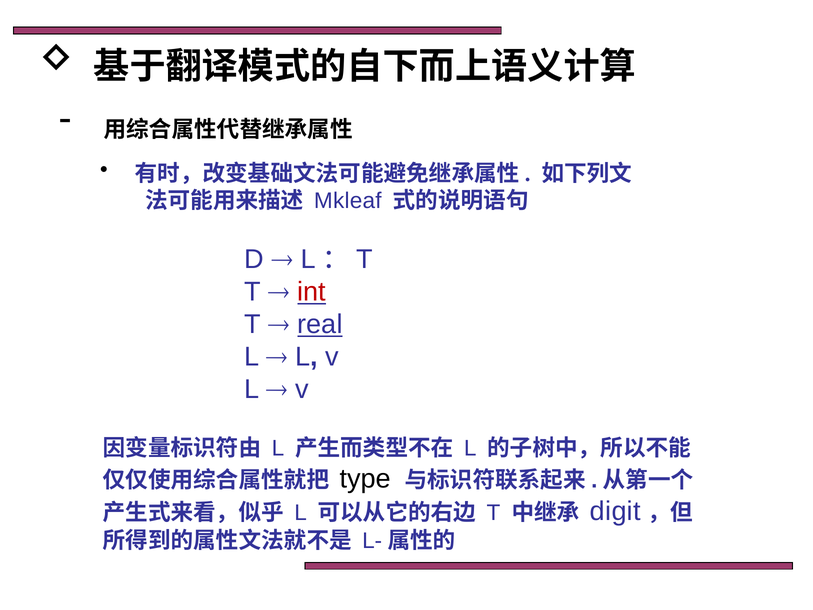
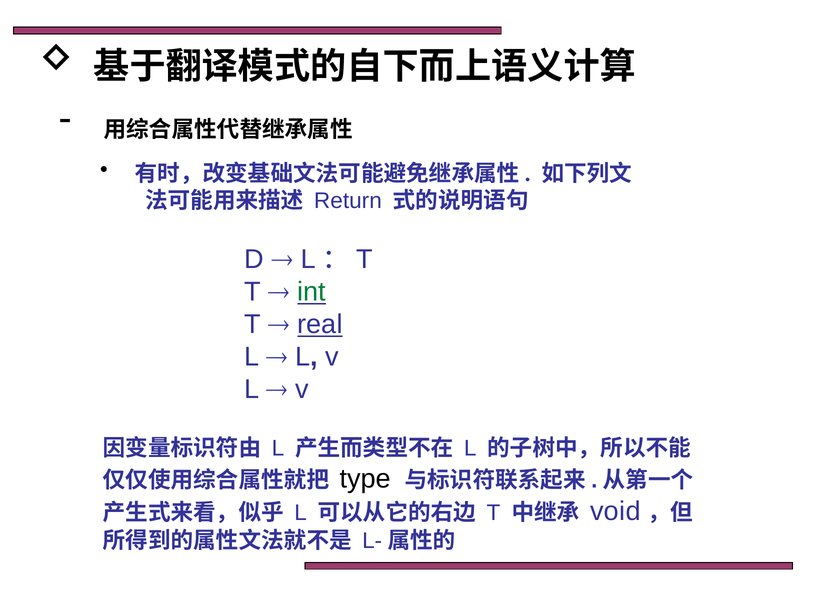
Mkleaf: Mkleaf -> Return
int colour: red -> green
digit: digit -> void
